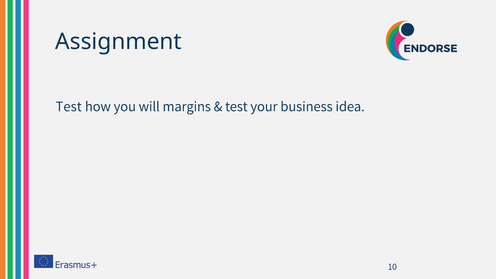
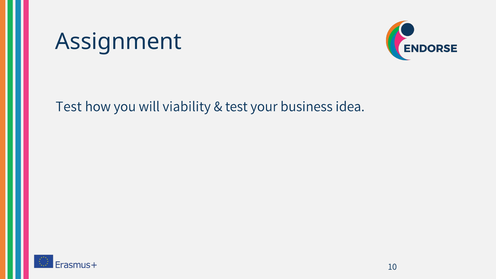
margins: margins -> viability
